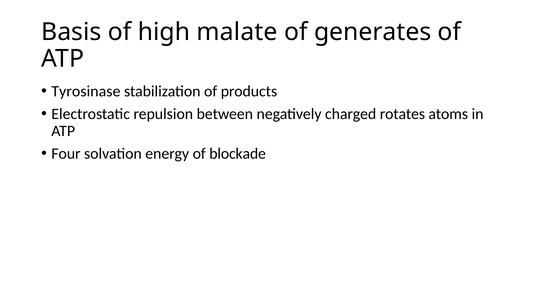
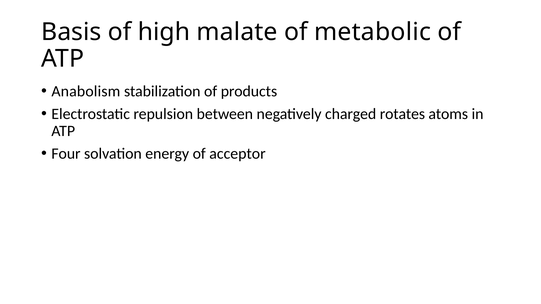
generates: generates -> metabolic
Tyrosinase: Tyrosinase -> Anabolism
blockade: blockade -> acceptor
